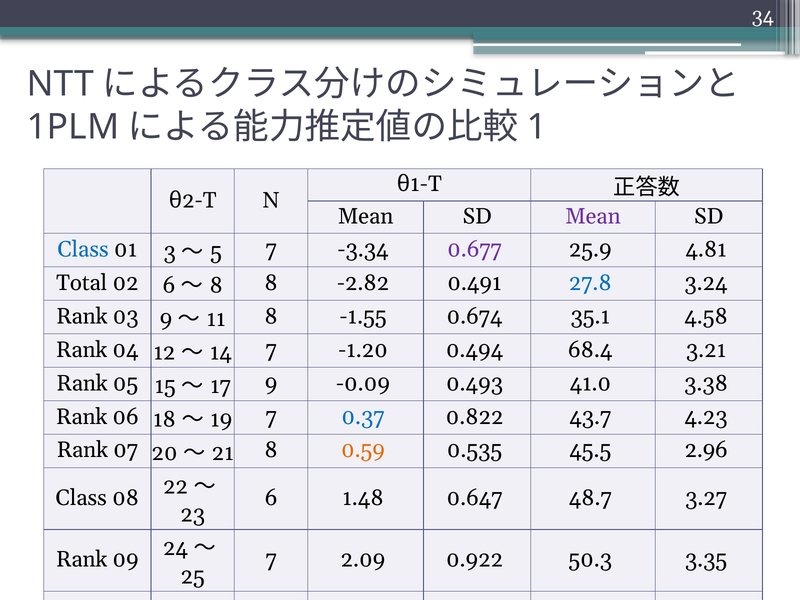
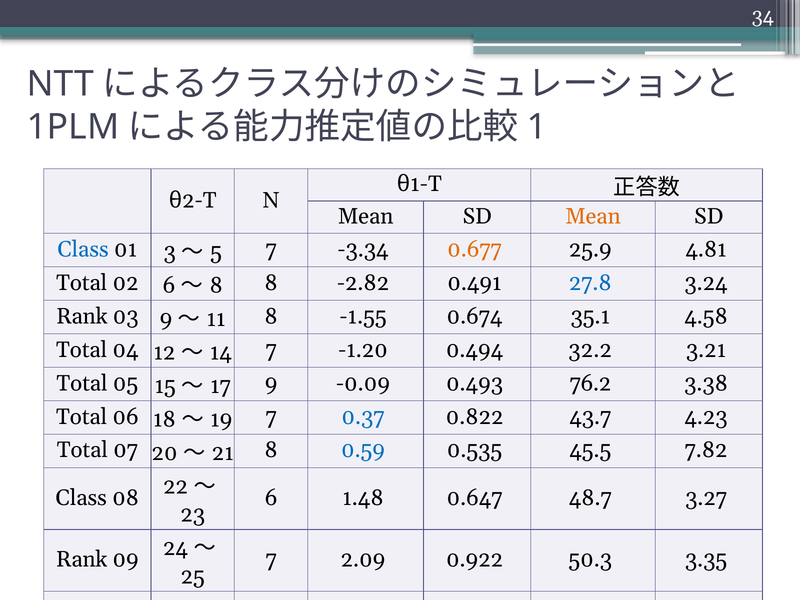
Mean at (593, 216) colour: purple -> orange
0.677 colour: purple -> orange
Rank at (82, 350): Rank -> Total
68.4: 68.4 -> 32.2
Rank at (82, 383): Rank -> Total
41.0: 41.0 -> 76.2
Rank at (82, 417): Rank -> Total
Rank at (82, 450): Rank -> Total
0.59 colour: orange -> blue
2.96: 2.96 -> 7.82
